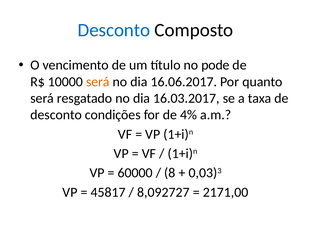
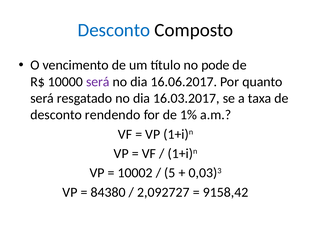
será at (98, 82) colour: orange -> purple
condições: condições -> rendendo
4%: 4% -> 1%
60000: 60000 -> 10002
8: 8 -> 5
45817: 45817 -> 84380
8,092727: 8,092727 -> 2,092727
2171,00: 2171,00 -> 9158,42
